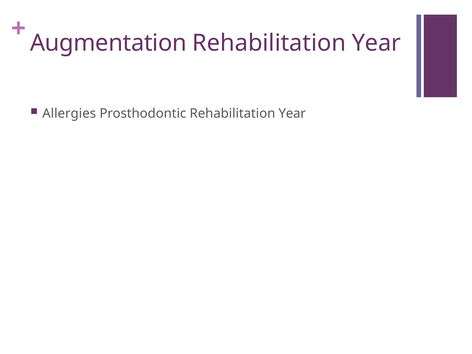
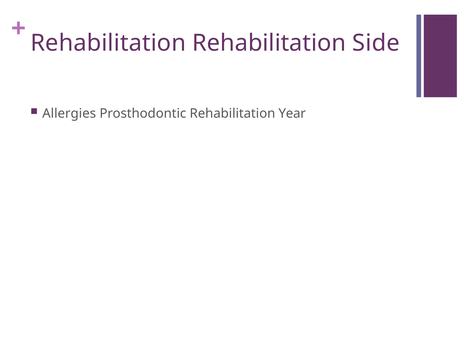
Augmentation at (108, 43): Augmentation -> Rehabilitation
Year at (376, 43): Year -> Side
